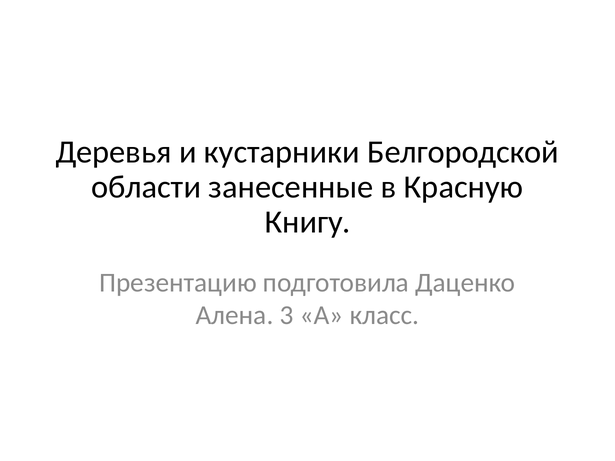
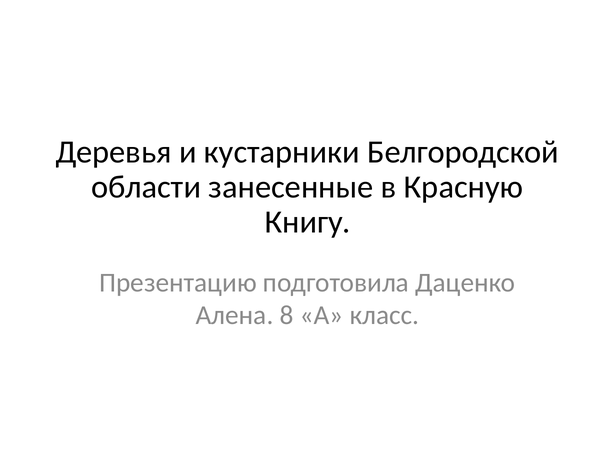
3: 3 -> 8
